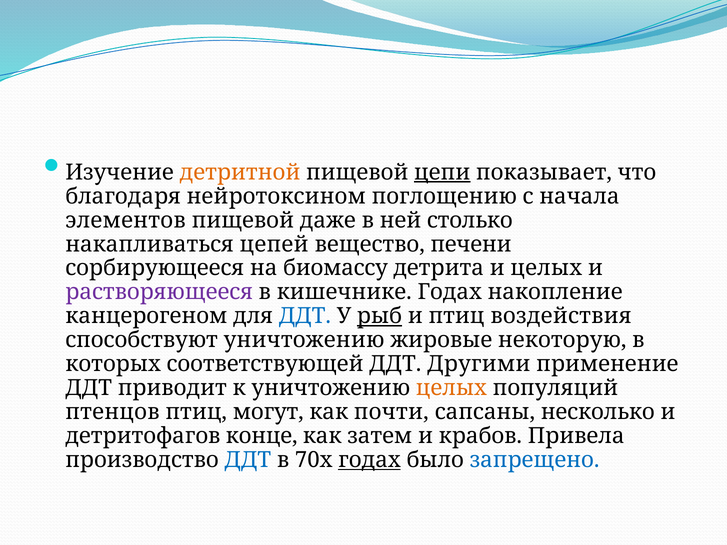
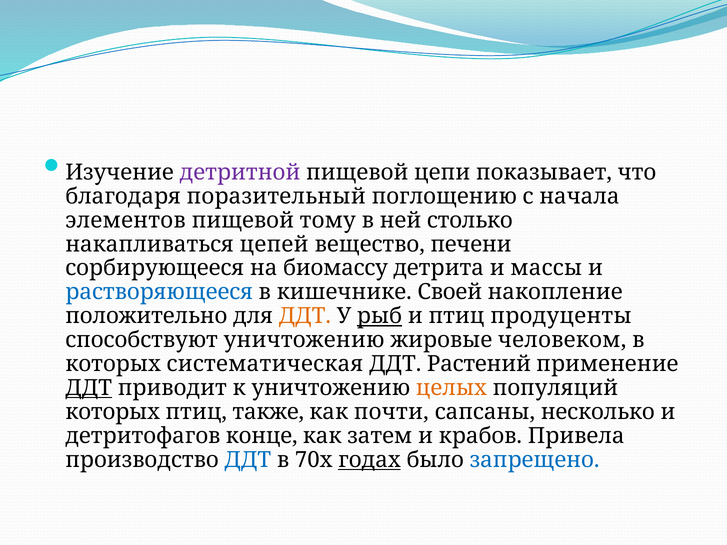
детритной colour: orange -> purple
цепи underline: present -> none
нейротоксином: нейротоксином -> поразительный
даже: даже -> тому
и целых: целых -> массы
растворяющееся colour: purple -> blue
кишечнике Годах: Годах -> Своей
канцерогеном: канцерогеном -> положительно
ДДТ at (305, 316) colour: blue -> orange
воздействия: воздействия -> продуценты
некоторую: некоторую -> человеком
соответствующей: соответствующей -> систематическая
Другими: Другими -> Растений
ДДТ at (89, 388) underline: none -> present
птенцов at (112, 412): птенцов -> которых
могут: могут -> также
